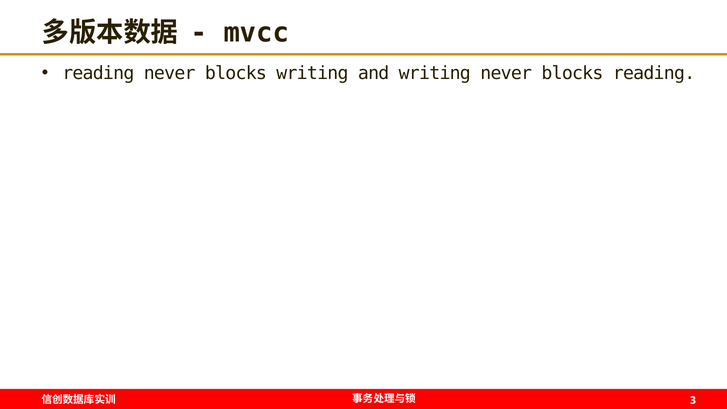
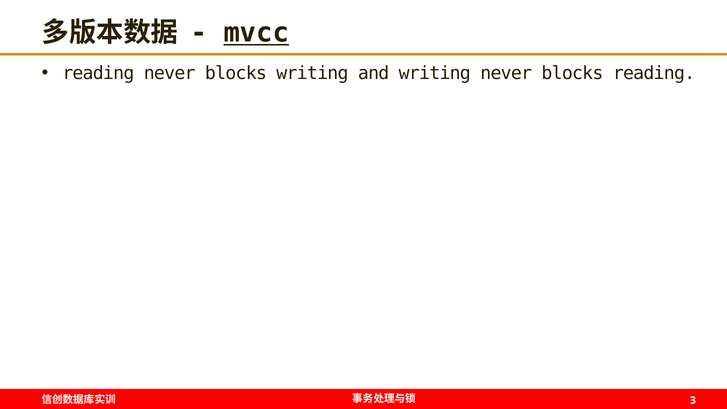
mvcc underline: none -> present
